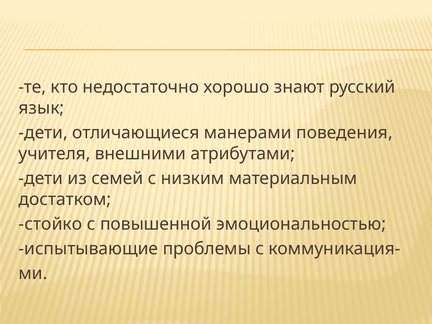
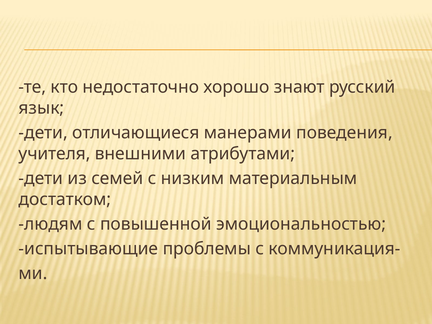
стойко: стойко -> людям
